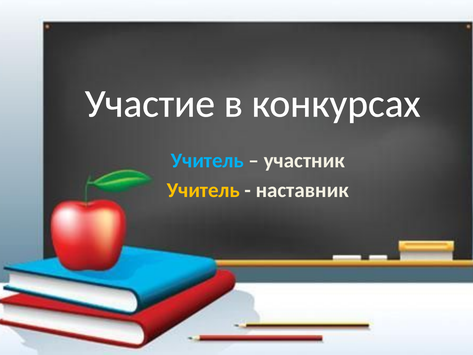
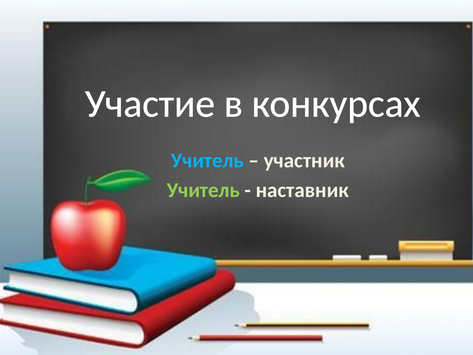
Учитель at (203, 190) colour: yellow -> light green
